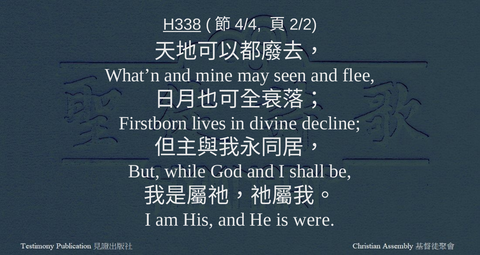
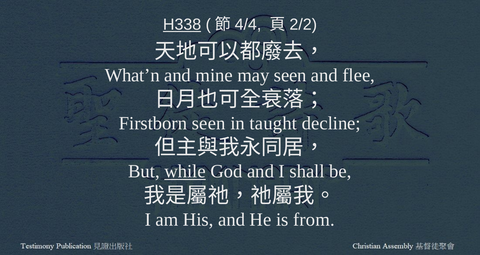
Firstborn lives: lives -> seen
divine: divine -> taught
while underline: none -> present
were: were -> from
